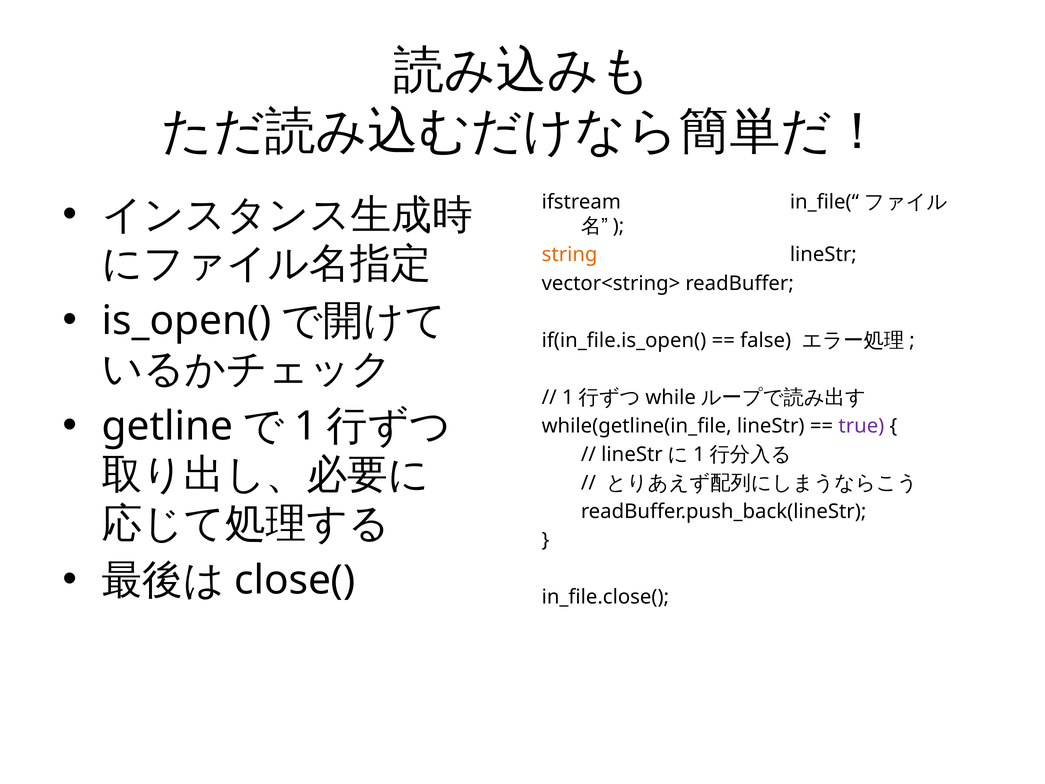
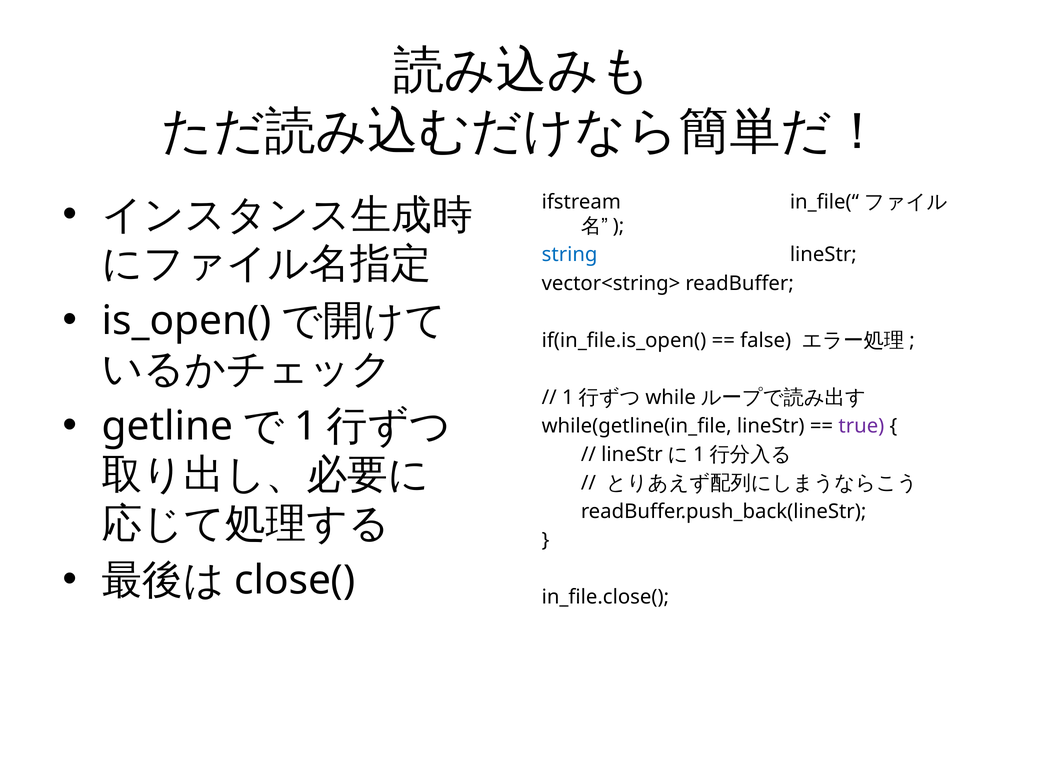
string colour: orange -> blue
